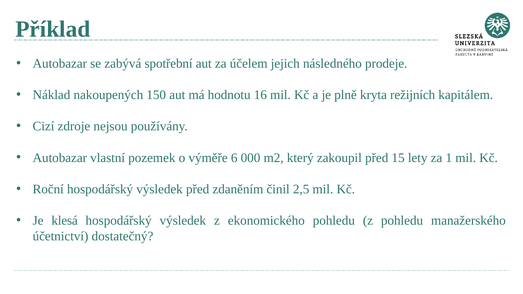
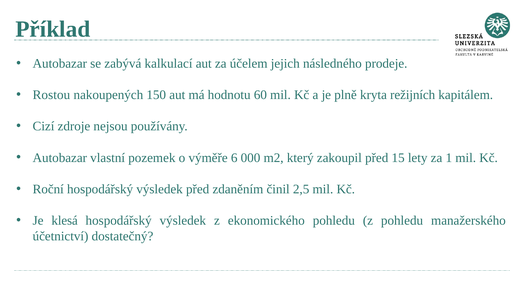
spotřební: spotřební -> kalkulací
Náklad: Náklad -> Rostou
16: 16 -> 60
